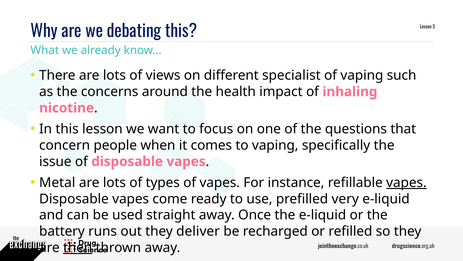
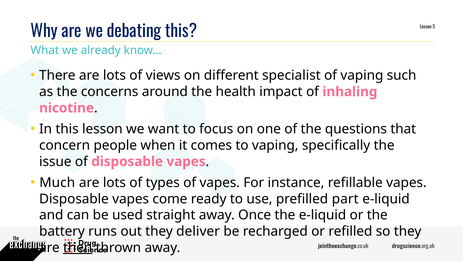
Metal: Metal -> Much
vapes at (406, 182) underline: present -> none
very: very -> part
